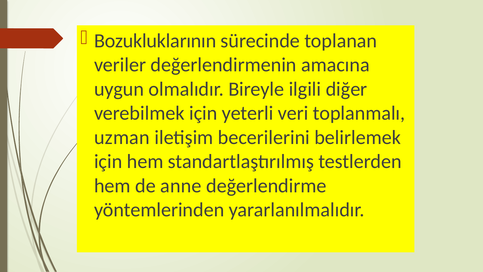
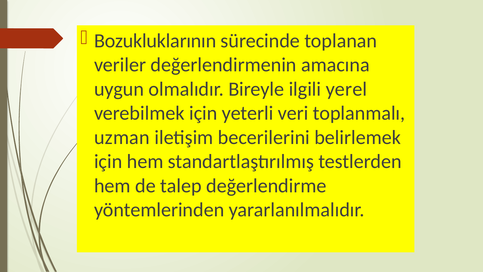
diğer: diğer -> yerel
anne: anne -> talep
